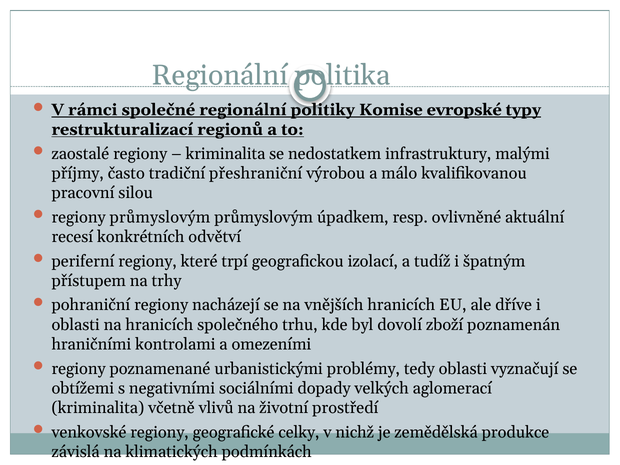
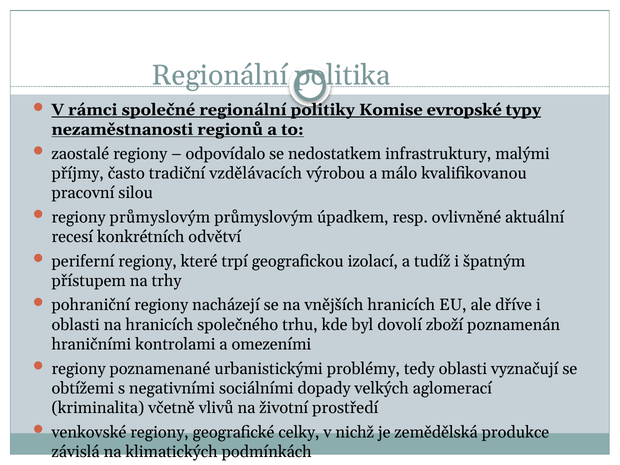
restrukturalizací: restrukturalizací -> nezaměstnanosti
kriminalita at (225, 154): kriminalita -> odpovídalo
přeshraniční: přeshraniční -> vzdělávacích
